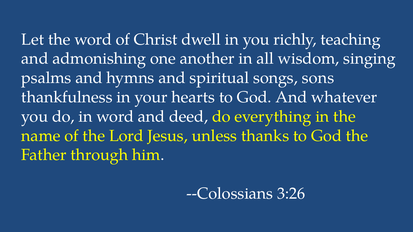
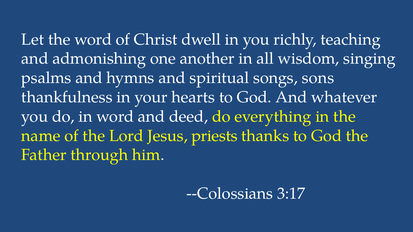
unless: unless -> priests
3:26: 3:26 -> 3:17
